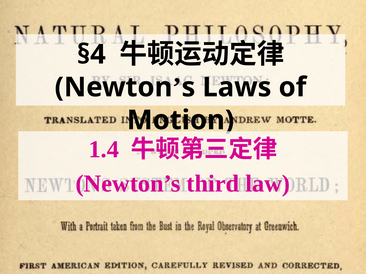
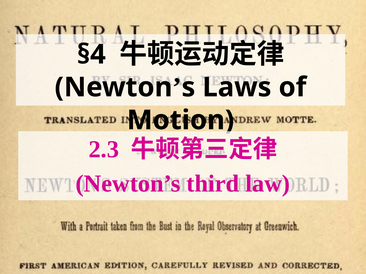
1.4: 1.4 -> 2.3
